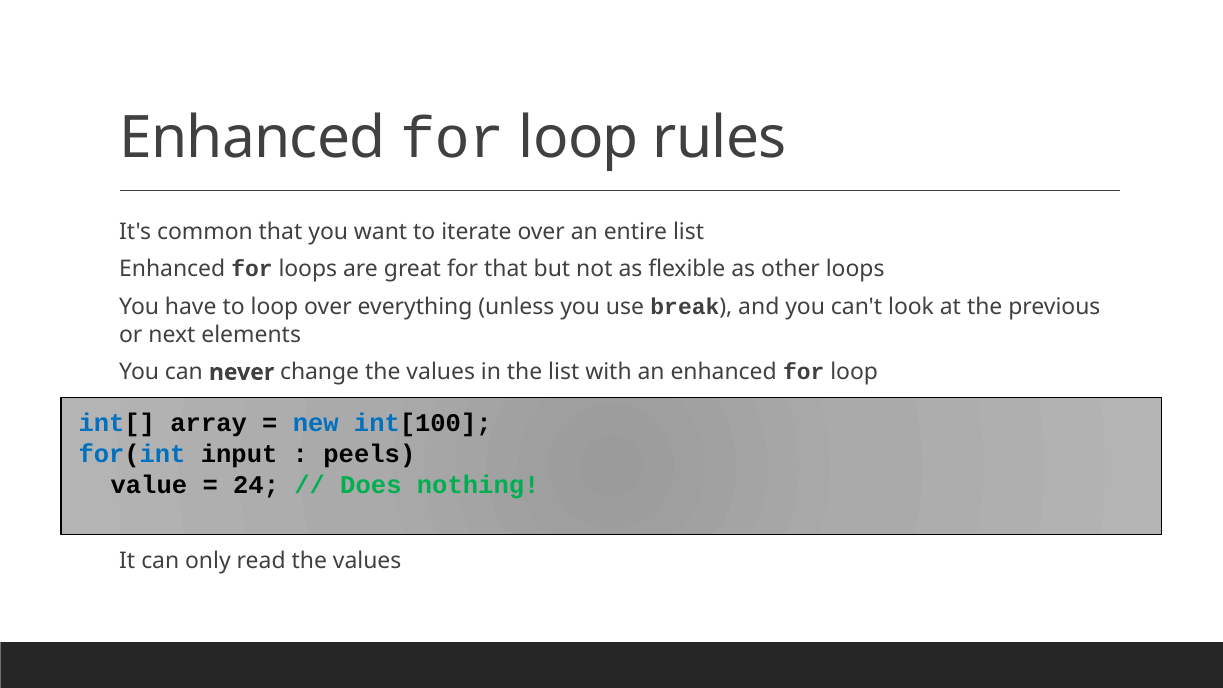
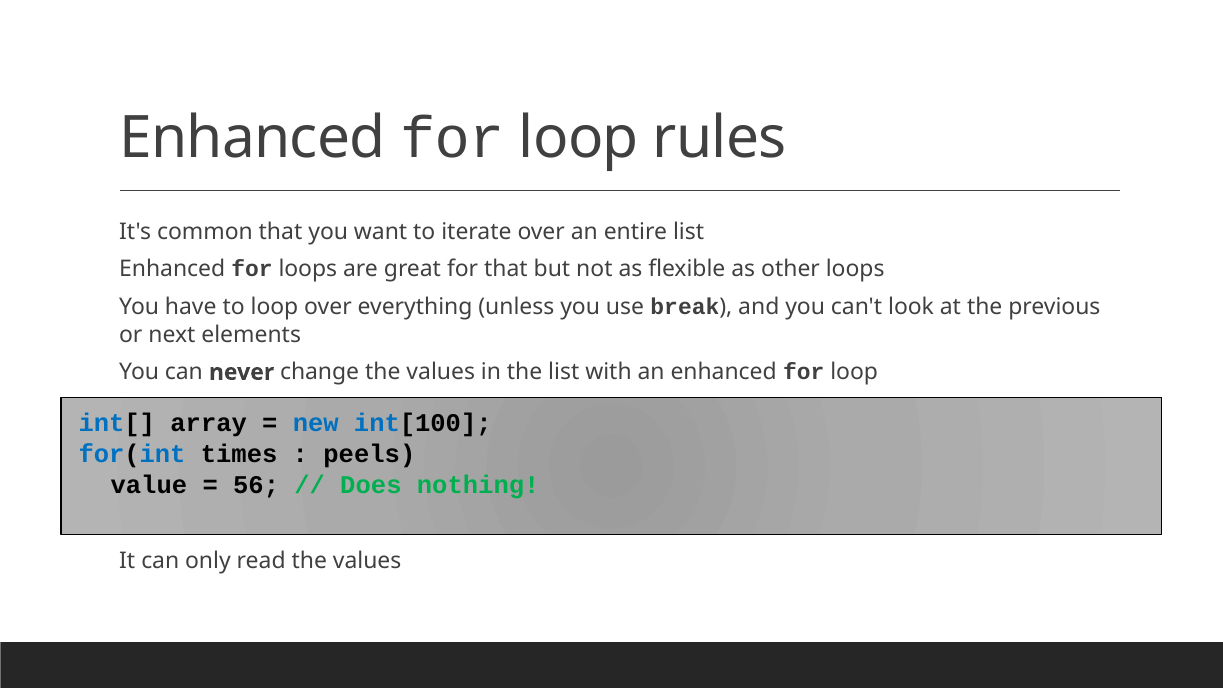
input: input -> times
24: 24 -> 56
